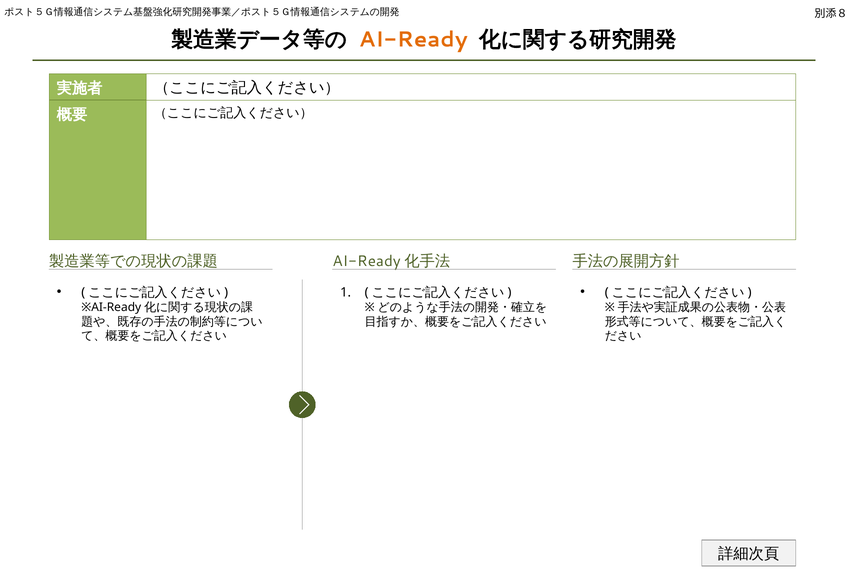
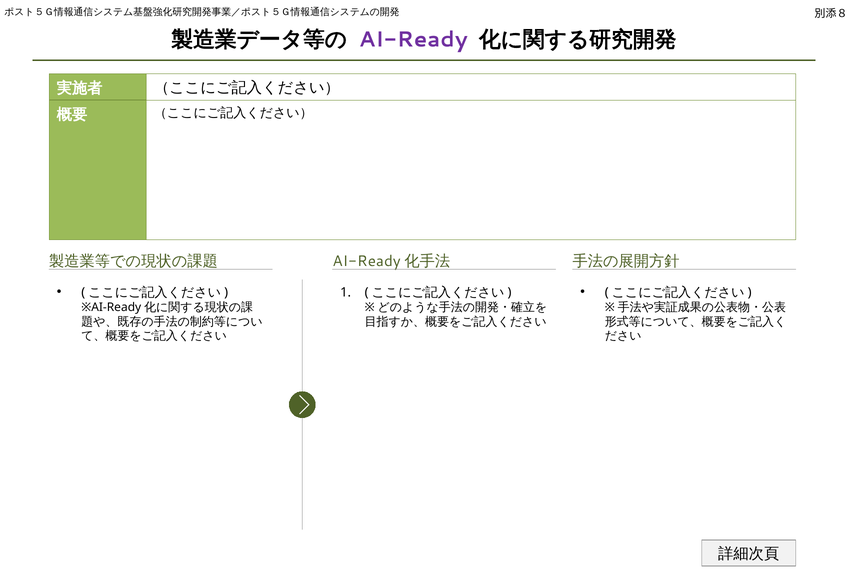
AI-Ready colour: orange -> purple
